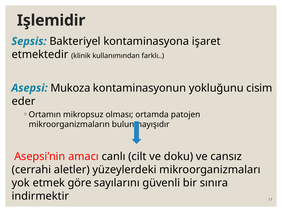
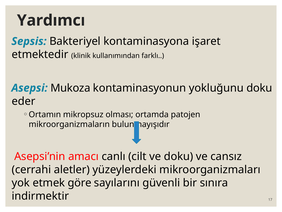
Işlemidir: Işlemidir -> Yardımcı
yokluğunu cisim: cisim -> doku
